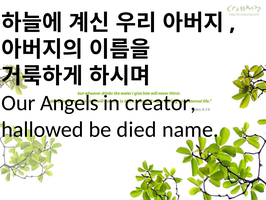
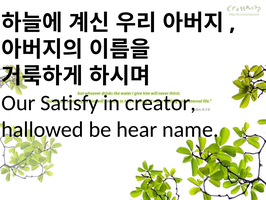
Angels: Angels -> Satisfy
died: died -> hear
